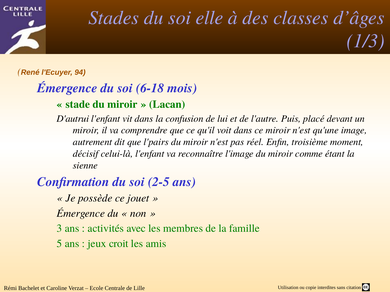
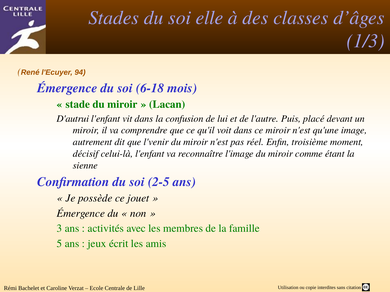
l'pairs: l'pairs -> l'venir
croit: croit -> écrit
